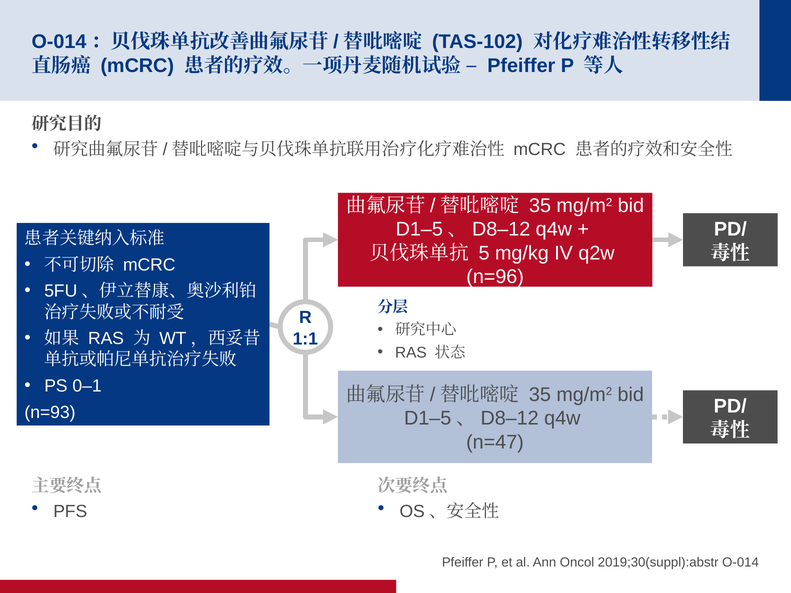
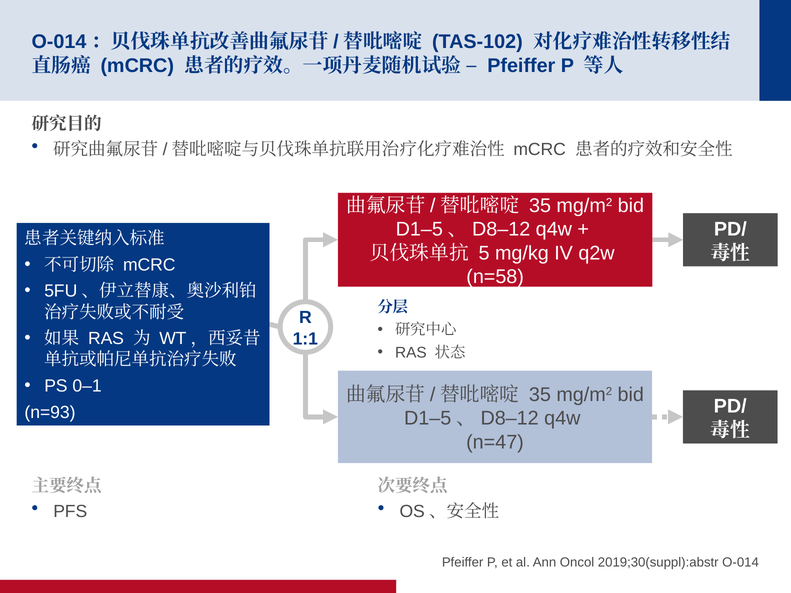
n=96: n=96 -> n=58
